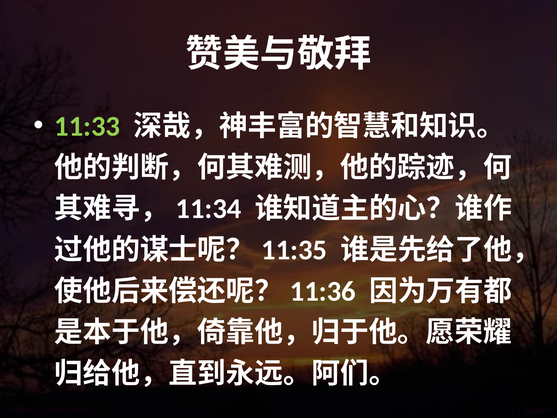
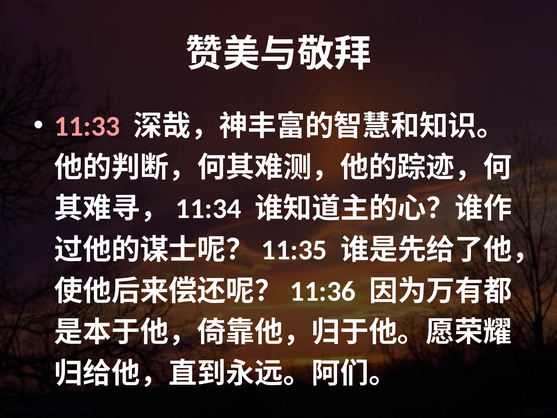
11:33 colour: light green -> pink
